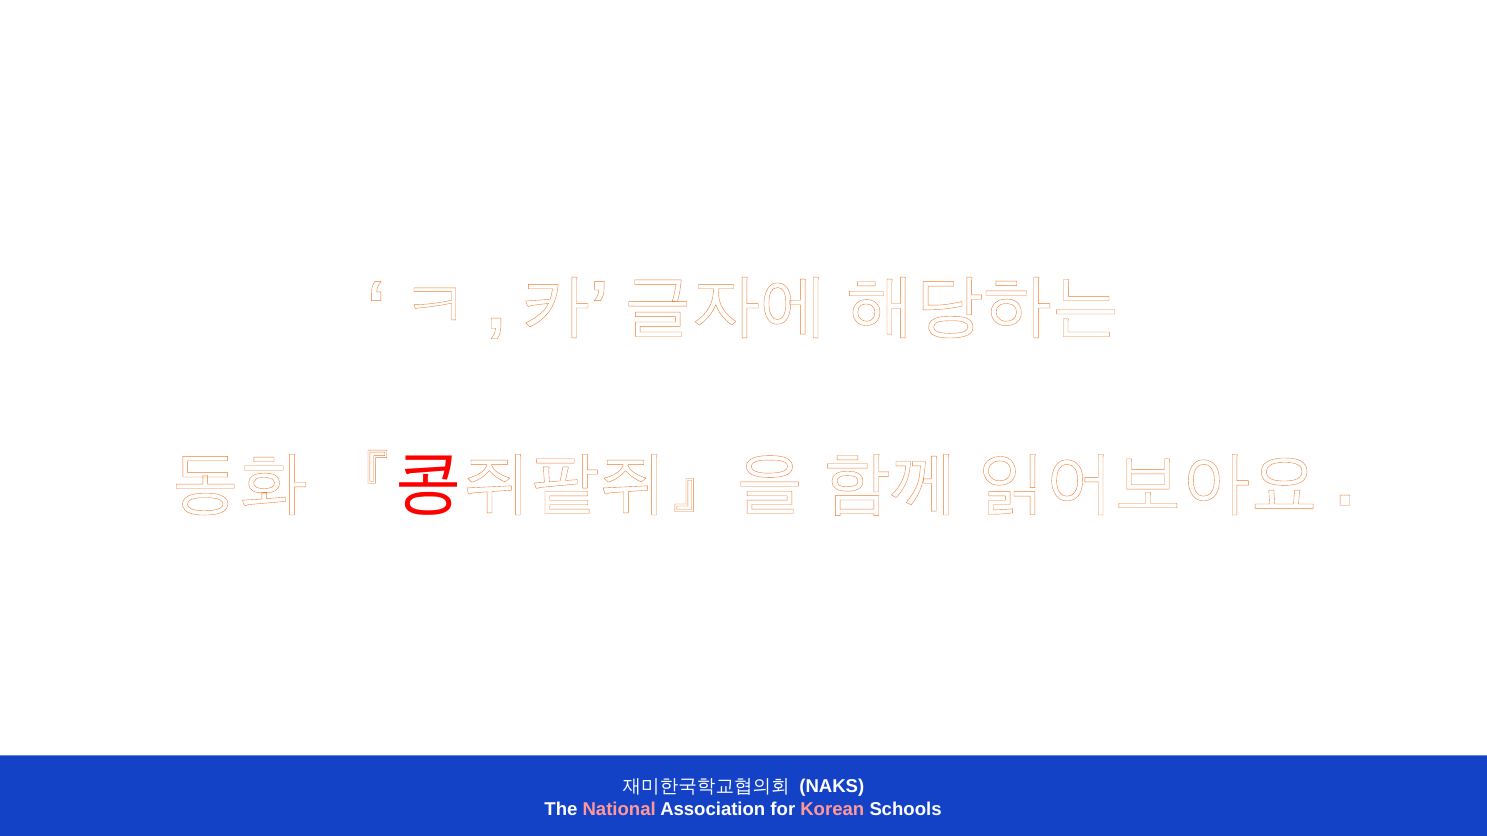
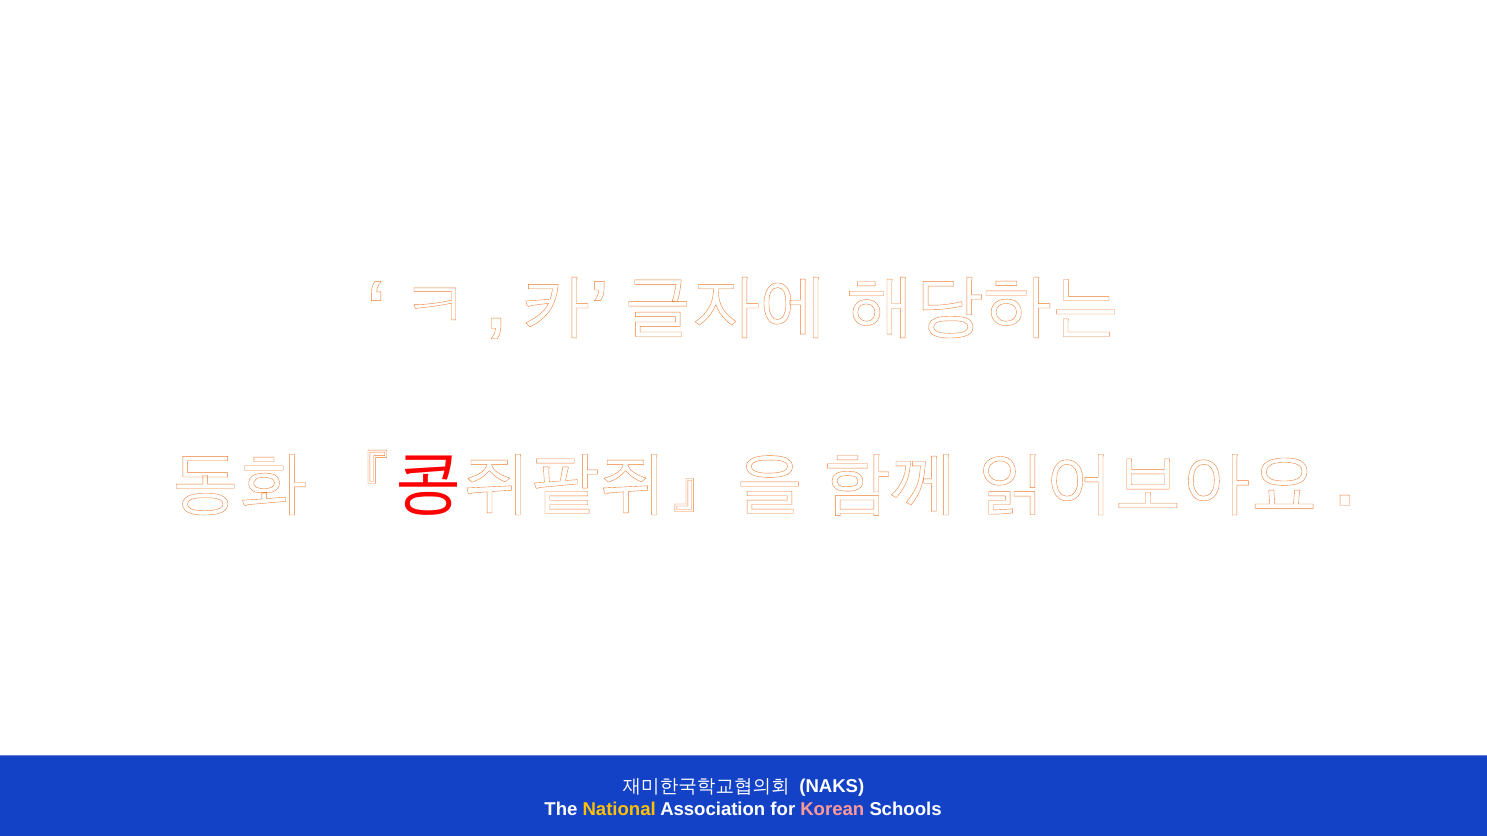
National colour: pink -> yellow
